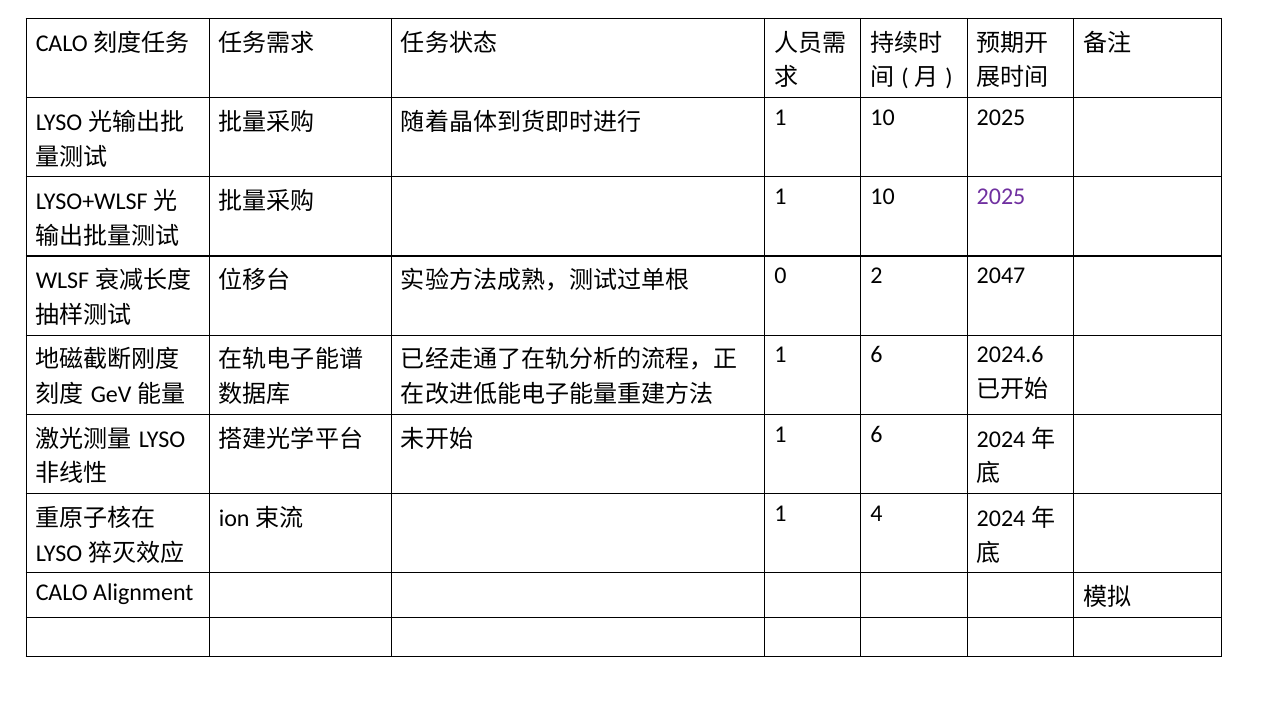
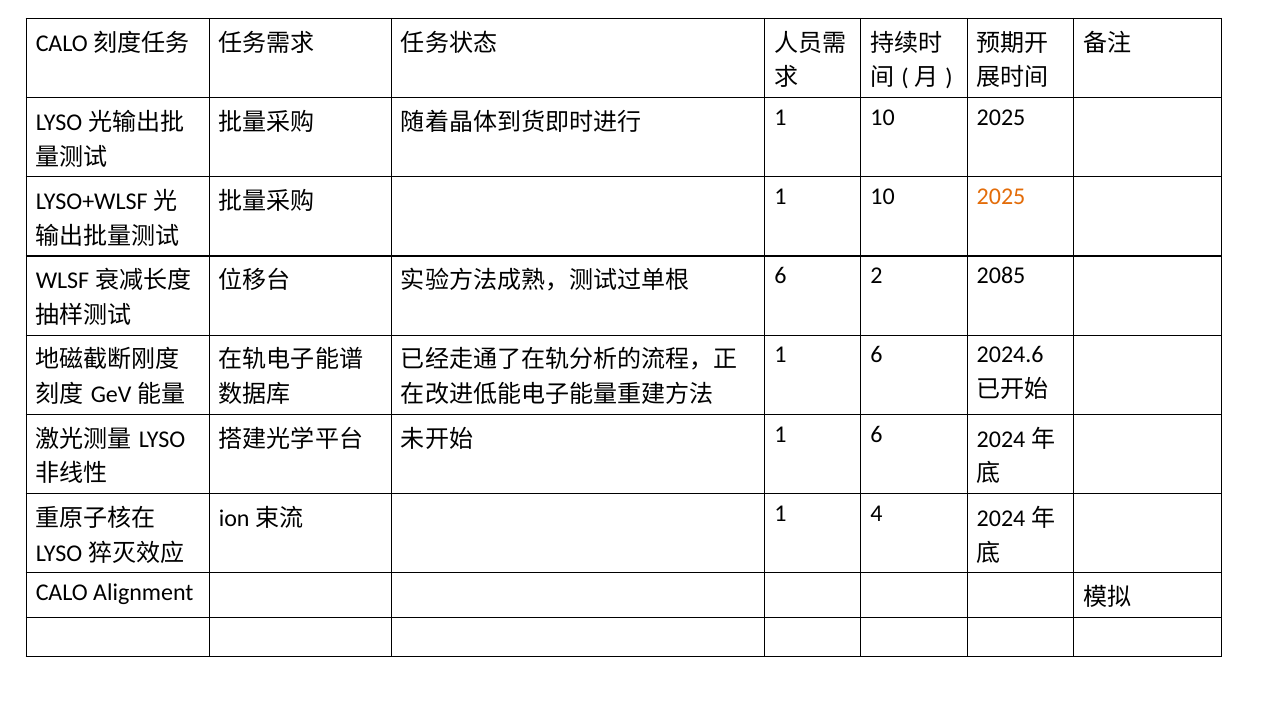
2025 at (1001, 197) colour: purple -> orange
0 at (780, 276): 0 -> 6
2047: 2047 -> 2085
